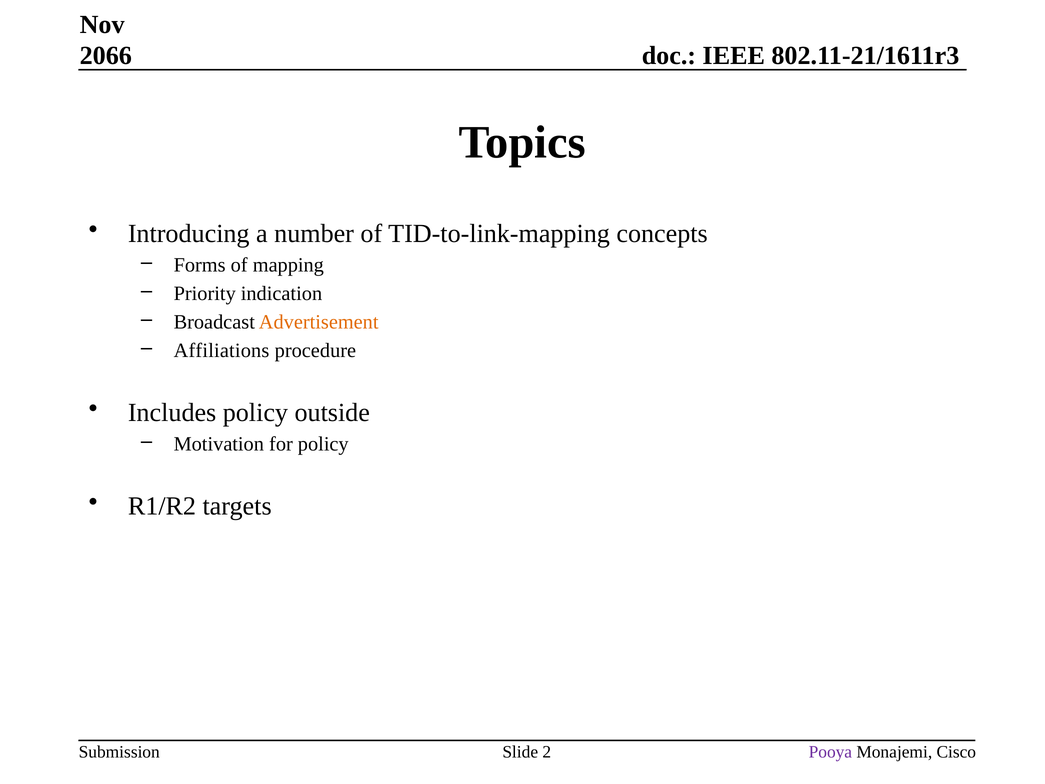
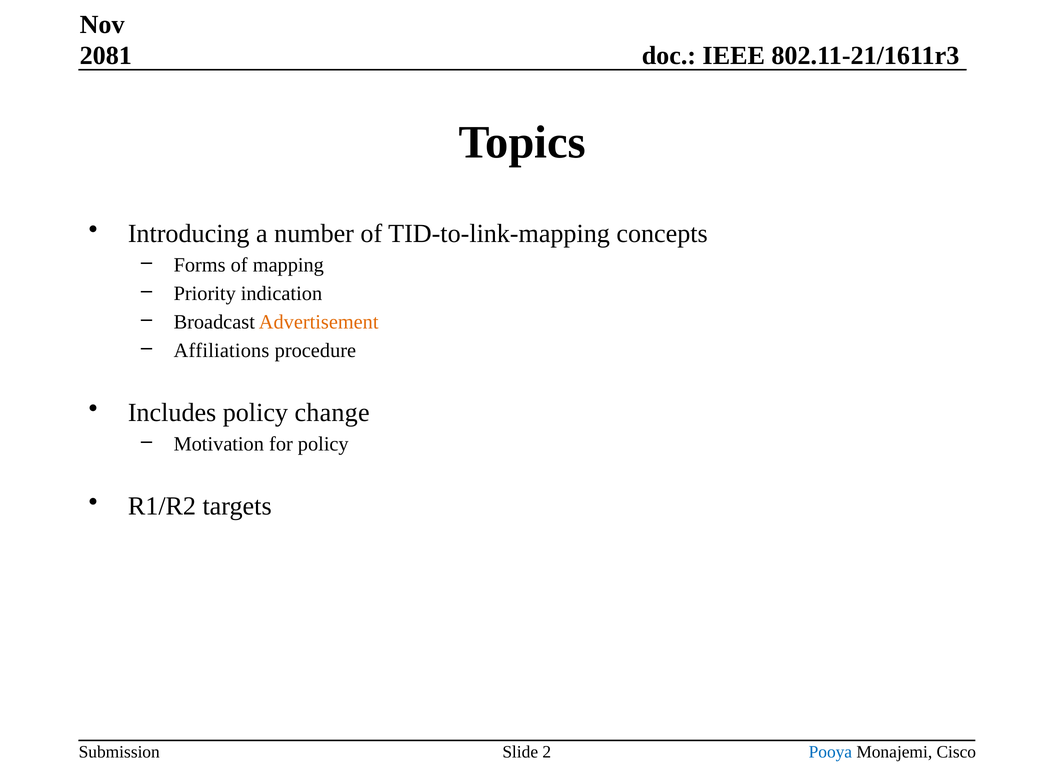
2066: 2066 -> 2081
outside: outside -> change
Pooya colour: purple -> blue
